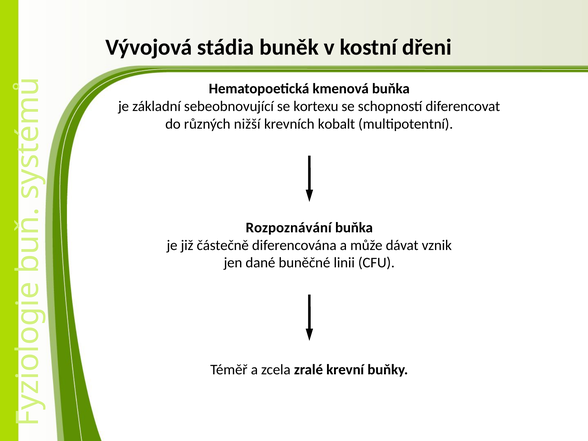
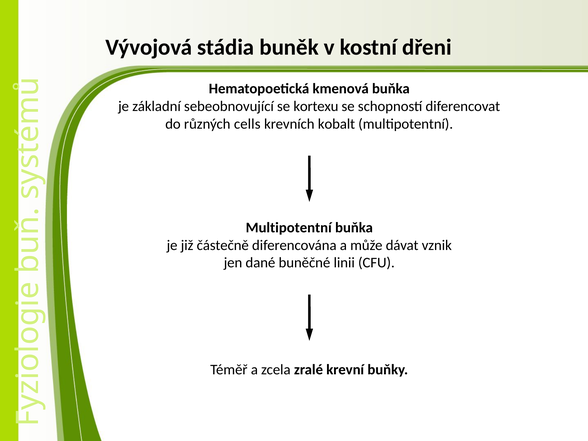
nižší: nižší -> cells
Rozpoznávání at (289, 228): Rozpoznávání -> Multipotentní
